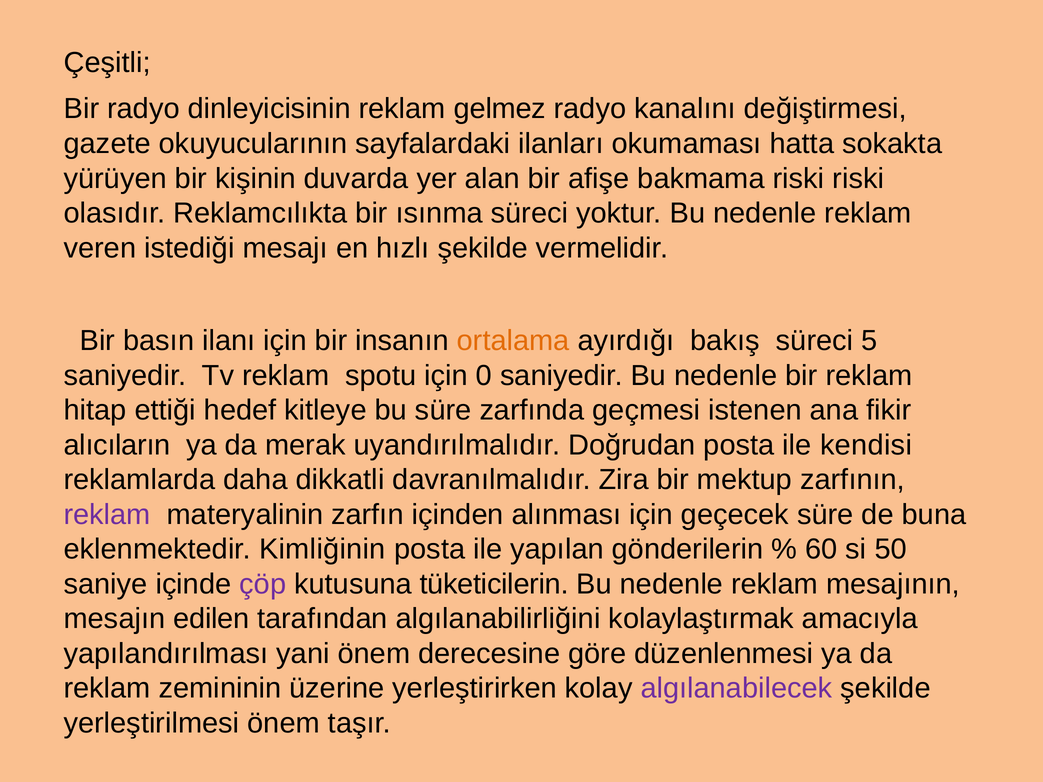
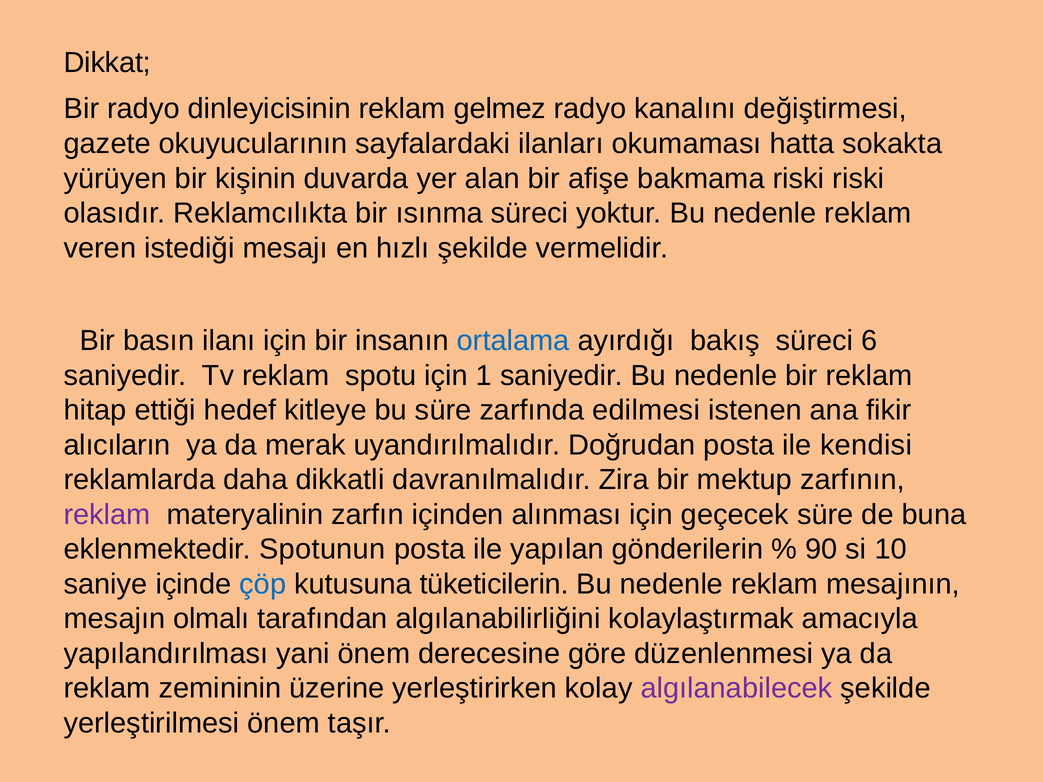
Çeşitli: Çeşitli -> Dikkat
ortalama colour: orange -> blue
5: 5 -> 6
0: 0 -> 1
geçmesi: geçmesi -> edilmesi
Kimliğinin: Kimliğinin -> Spotunun
60: 60 -> 90
50: 50 -> 10
çöp colour: purple -> blue
edilen: edilen -> olmalı
